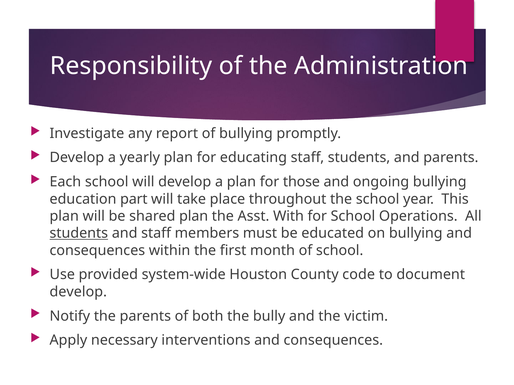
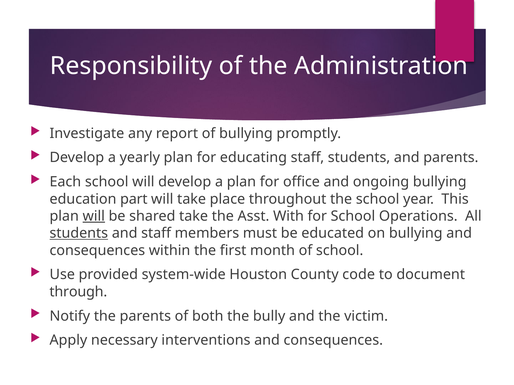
those: those -> office
will at (94, 216) underline: none -> present
shared plan: plan -> take
develop at (78, 292): develop -> through
